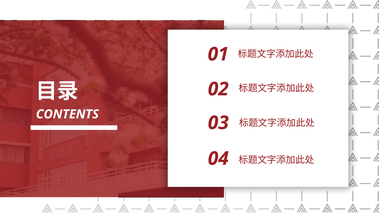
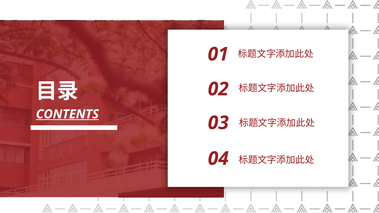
CONTENTS underline: none -> present
